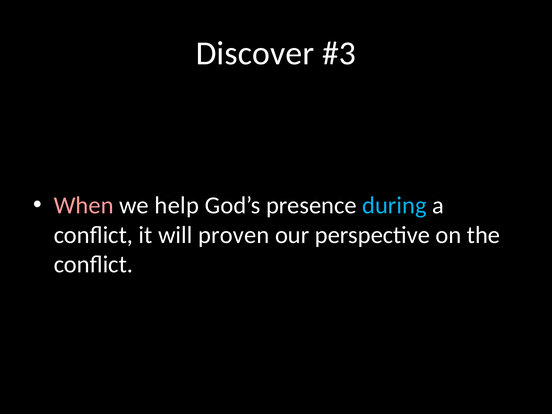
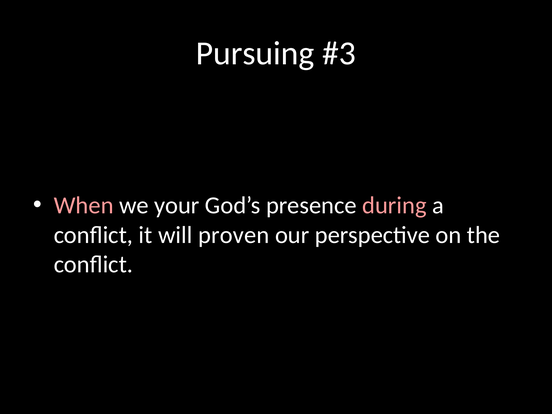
Discover: Discover -> Pursuing
help: help -> your
during colour: light blue -> pink
